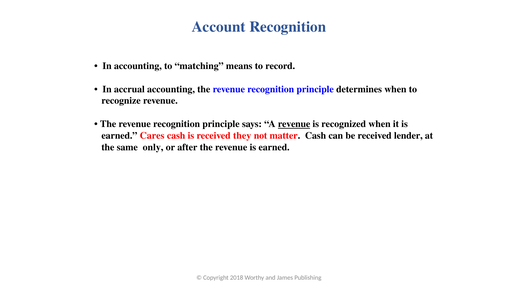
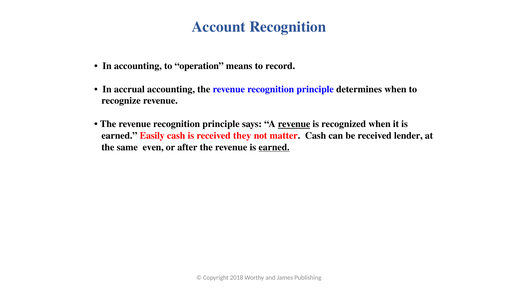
matching: matching -> operation
Cares: Cares -> Easily
only: only -> even
earned at (274, 148) underline: none -> present
